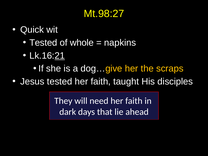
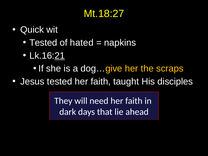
Mt.98:27: Mt.98:27 -> Mt.18:27
whole: whole -> hated
